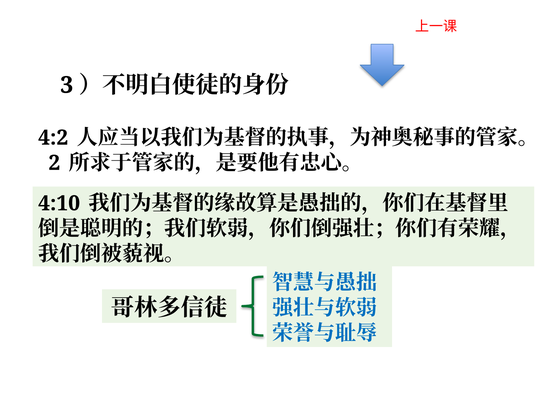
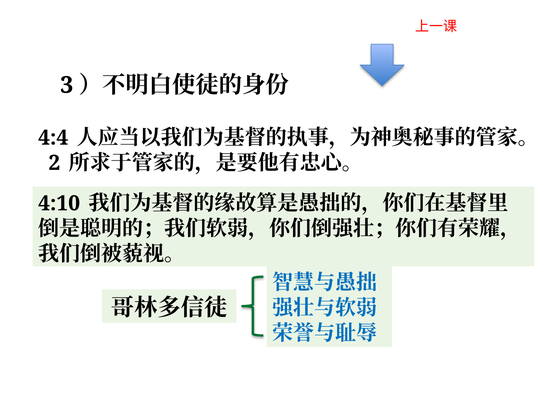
4:2: 4:2 -> 4:4
